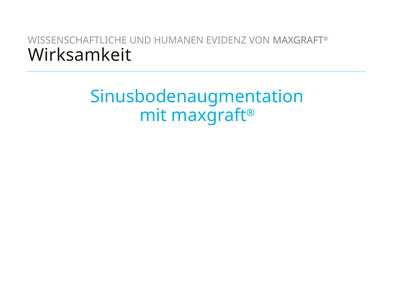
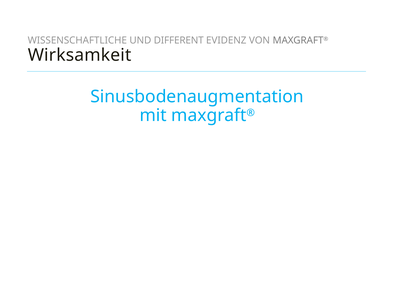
HUMANEN: HUMANEN -> DIFFERENT
